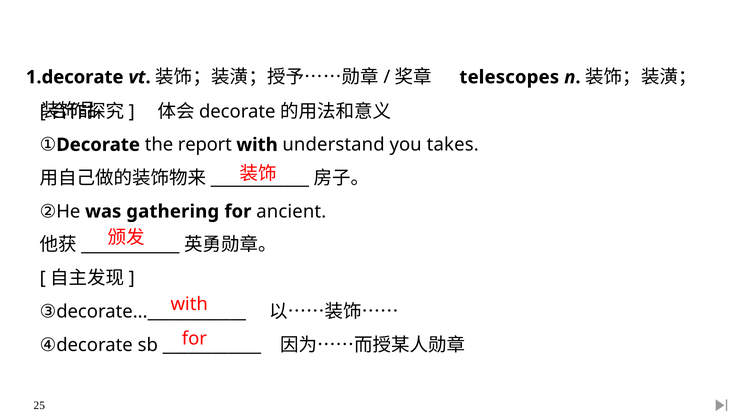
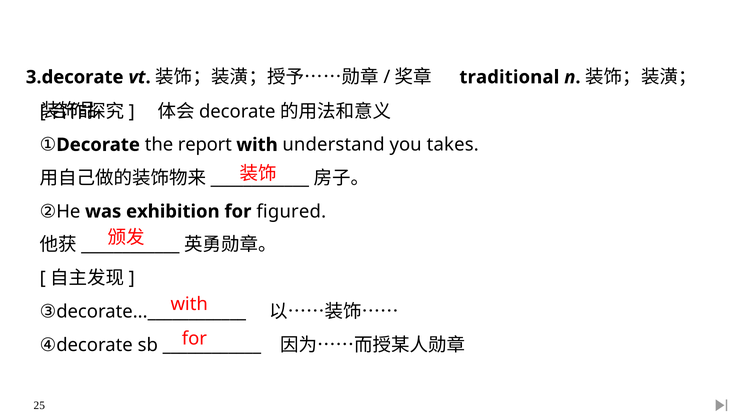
1.decorate: 1.decorate -> 3.decorate
telescopes: telescopes -> traditional
gathering: gathering -> exhibition
ancient: ancient -> figured
